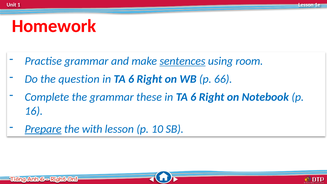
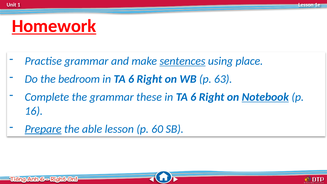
Homework underline: none -> present
room: room -> place
question: question -> bedroom
66: 66 -> 63
Notebook underline: none -> present
with: with -> able
10: 10 -> 60
